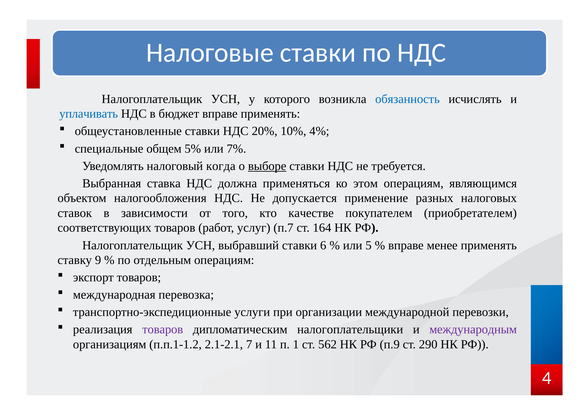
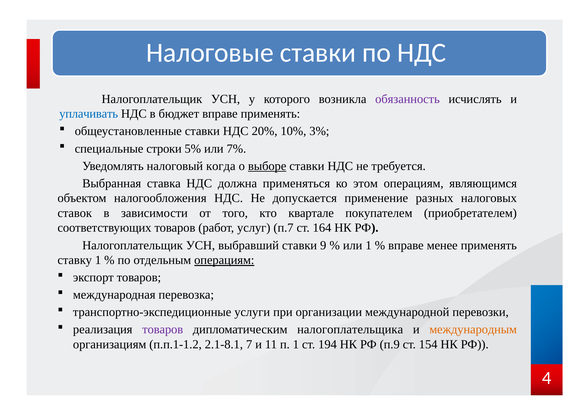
обязанность colour: blue -> purple
4%: 4% -> 3%
общем: общем -> строки
качестве: качестве -> квартале
6: 6 -> 9
или 5: 5 -> 1
ставку 9: 9 -> 1
операциям at (224, 260) underline: none -> present
налогоплательщики: налогоплательщики -> налогоплательщика
международным colour: purple -> orange
2.1-2.1: 2.1-2.1 -> 2.1-8.1
562: 562 -> 194
290: 290 -> 154
